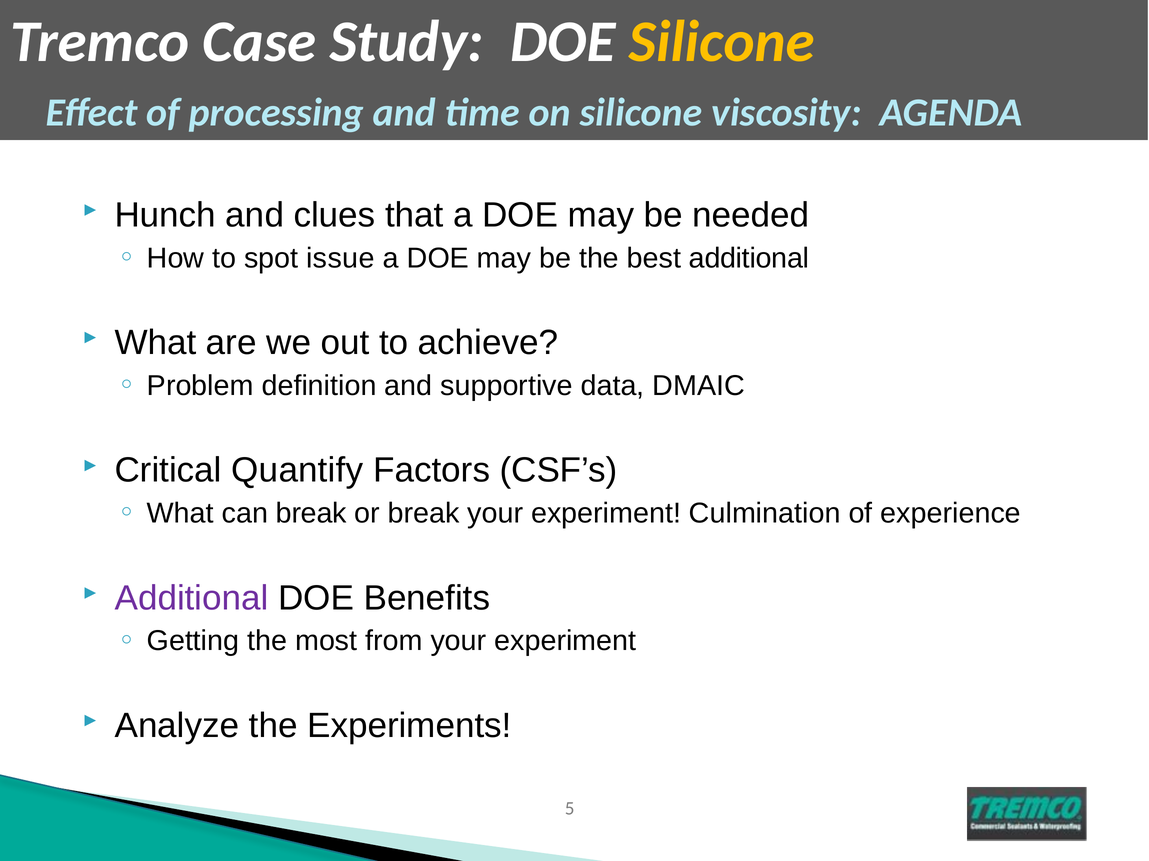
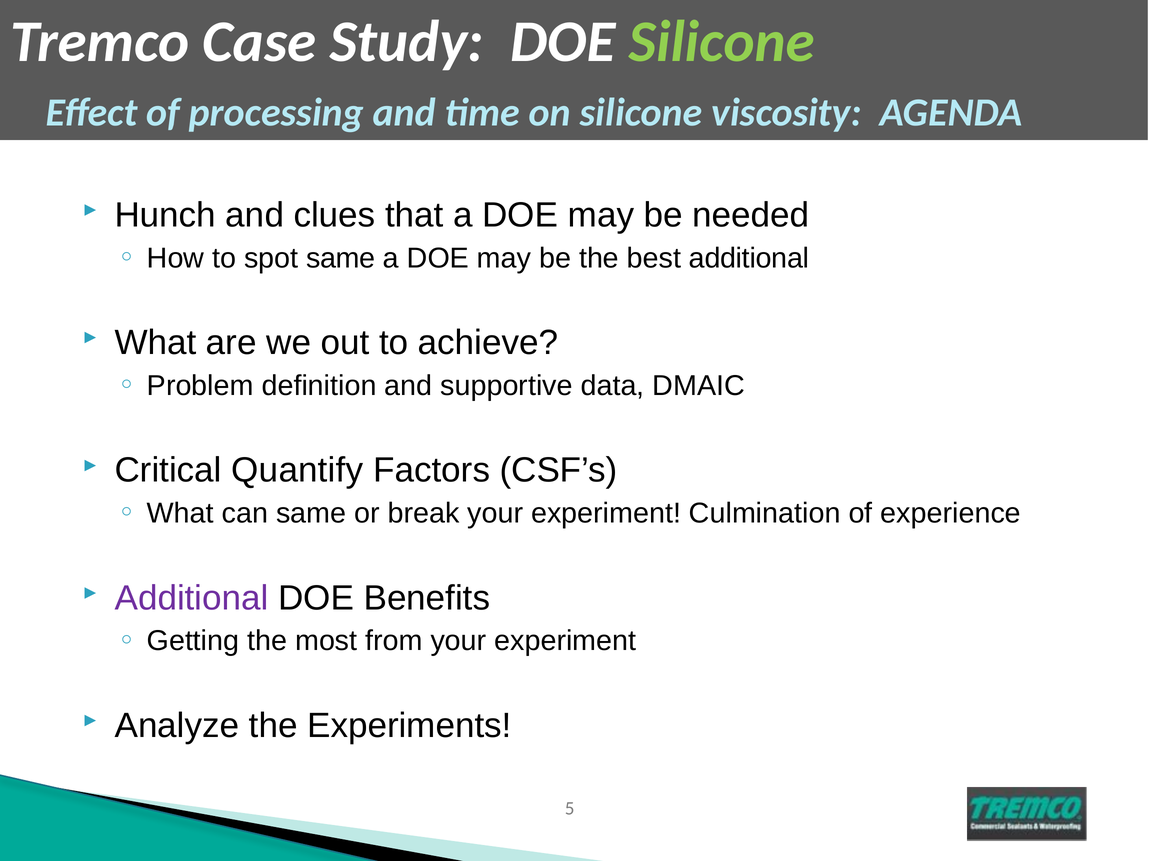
Silicone at (722, 42) colour: yellow -> light green
spot issue: issue -> same
can break: break -> same
